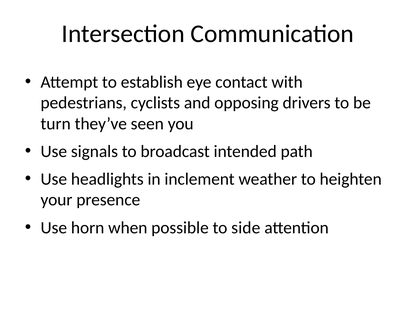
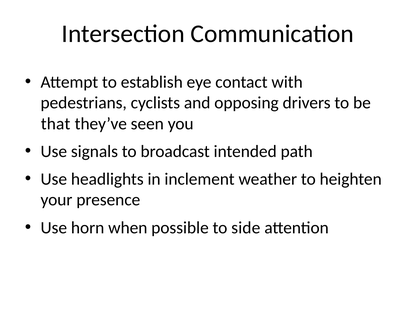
turn: turn -> that
